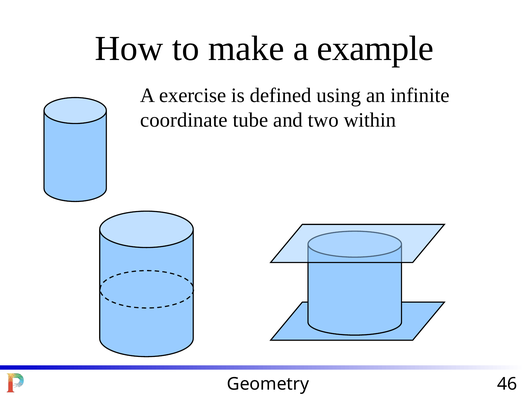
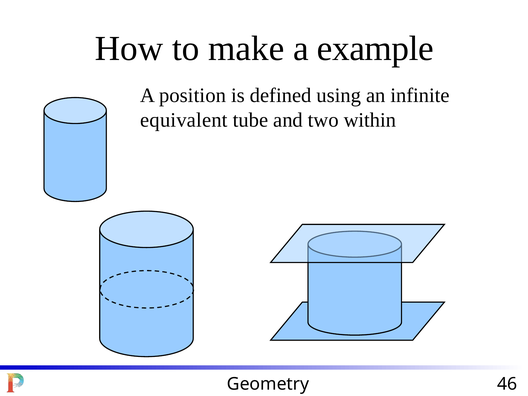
exercise: exercise -> position
coordinate: coordinate -> equivalent
